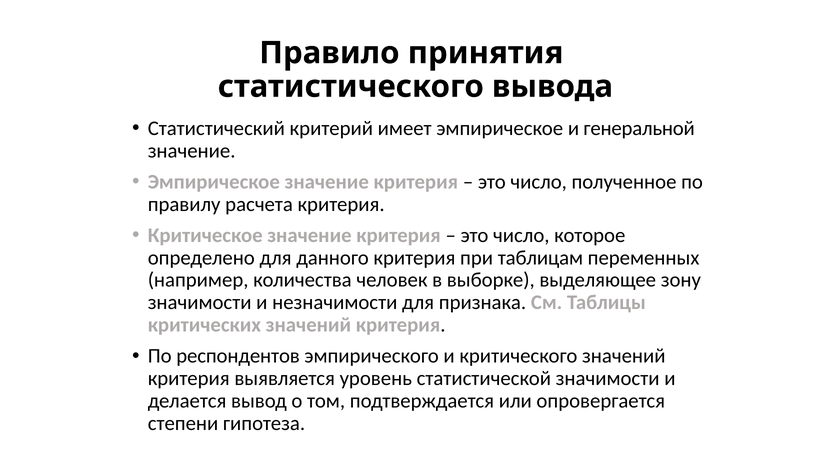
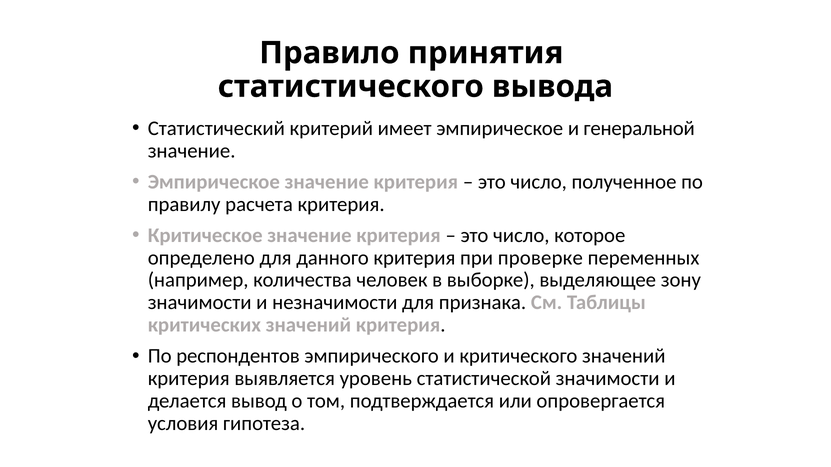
таблицам: таблицам -> проверке
степени: степени -> условия
